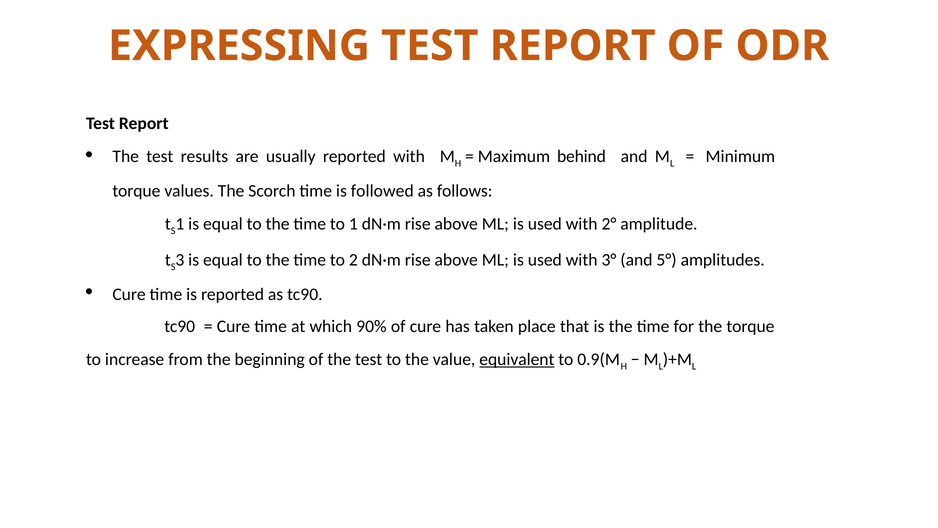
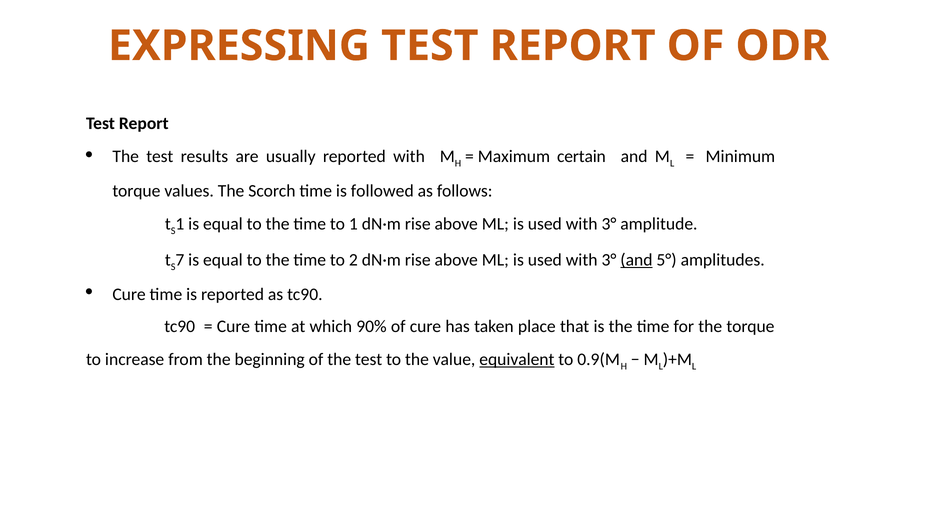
behind: behind -> certain
2° at (609, 224): 2° -> 3°
3: 3 -> 7
and at (636, 260) underline: none -> present
